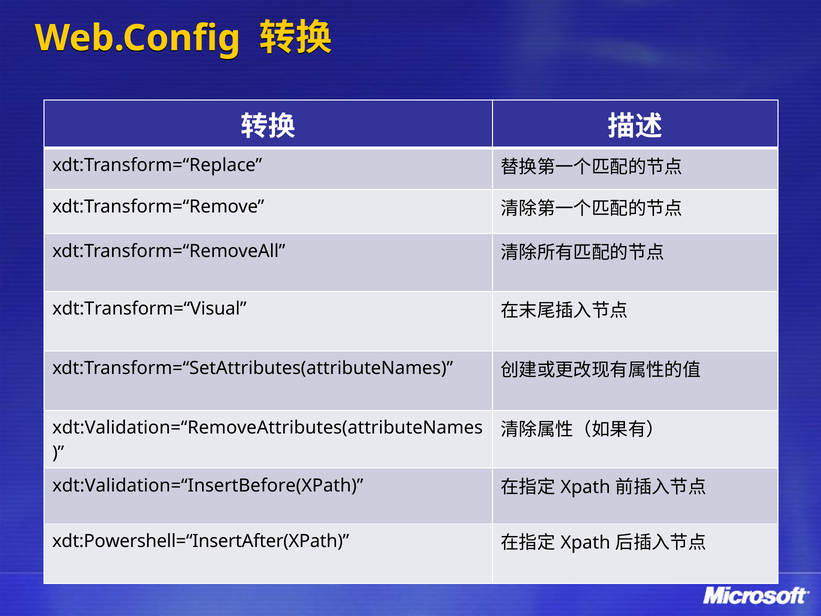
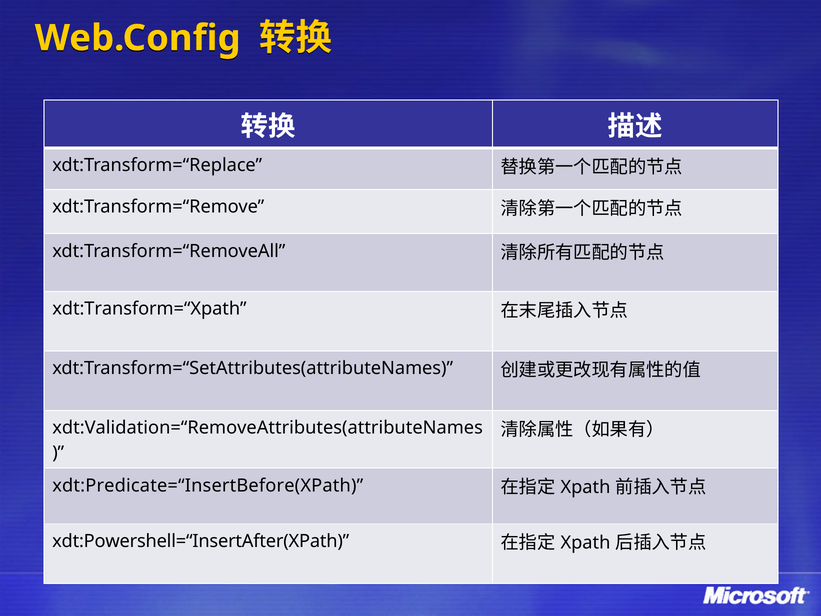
xdt:Transform=“Visual: xdt:Transform=“Visual -> xdt:Transform=“Xpath
xdt:Validation=“InsertBefore(XPath: xdt:Validation=“InsertBefore(XPath -> xdt:Predicate=“InsertBefore(XPath
